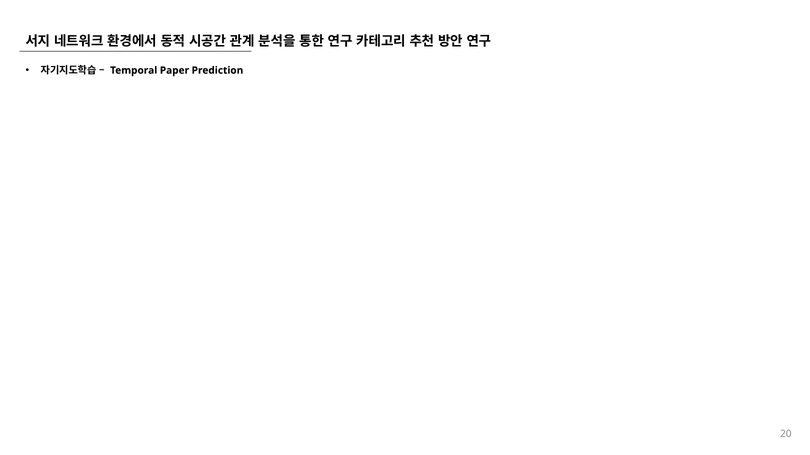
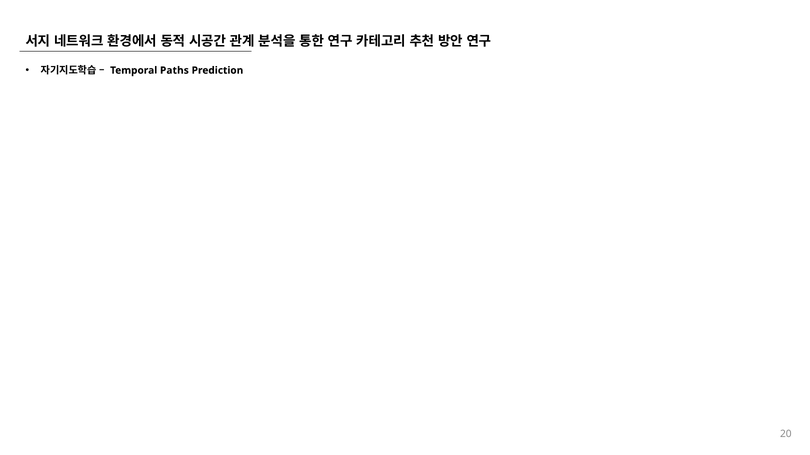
Paper: Paper -> Paths
